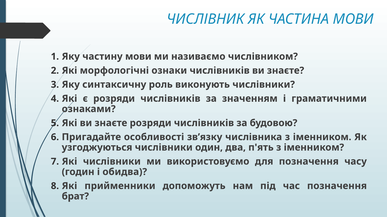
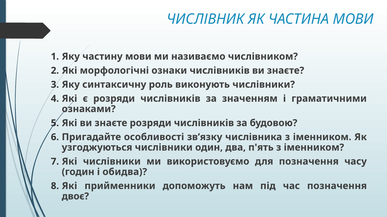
брат: брат -> двоє
